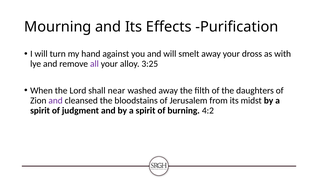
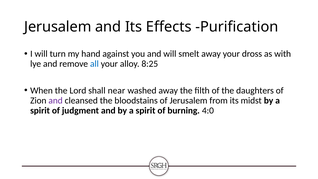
Mourning at (58, 27): Mourning -> Jerusalem
all colour: purple -> blue
3:25: 3:25 -> 8:25
4:2: 4:2 -> 4:0
